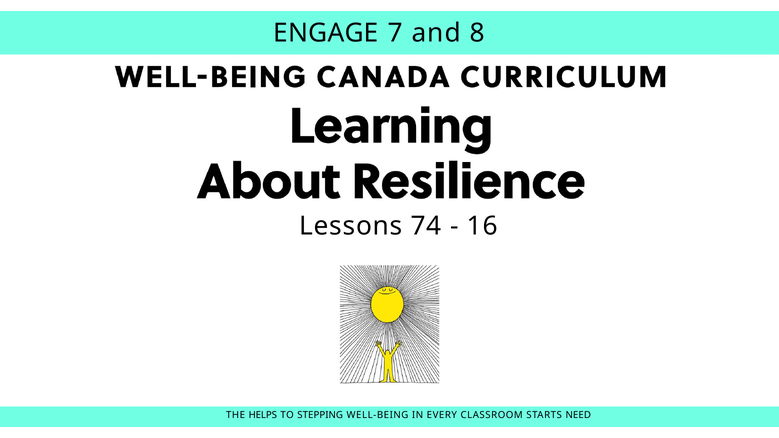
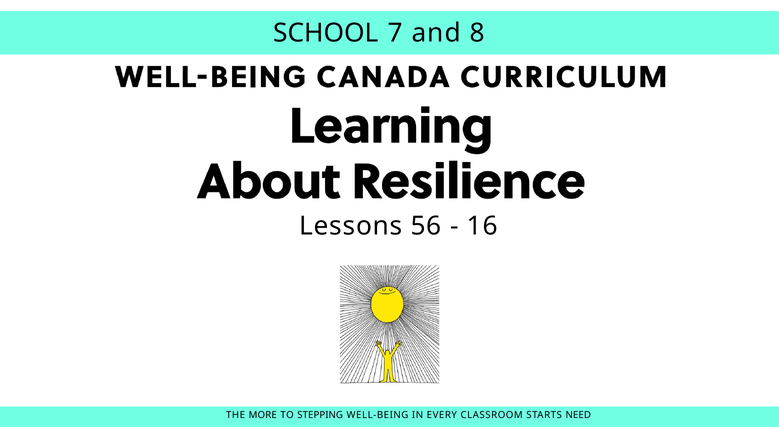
ENGAGE: ENGAGE -> SCHOOL
74: 74 -> 56
HELPS: HELPS -> MORE
